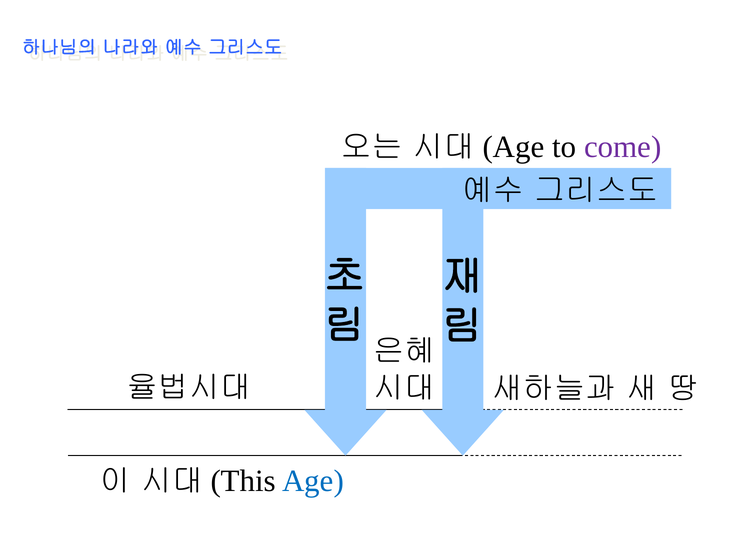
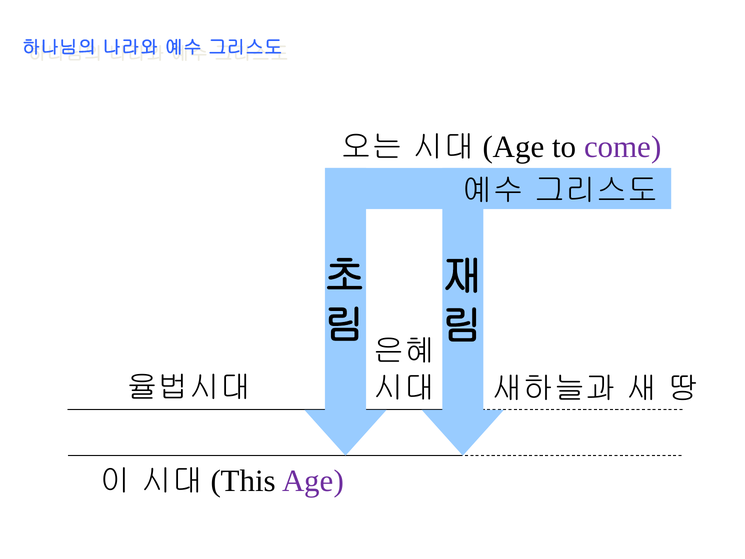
Age colour: blue -> purple
